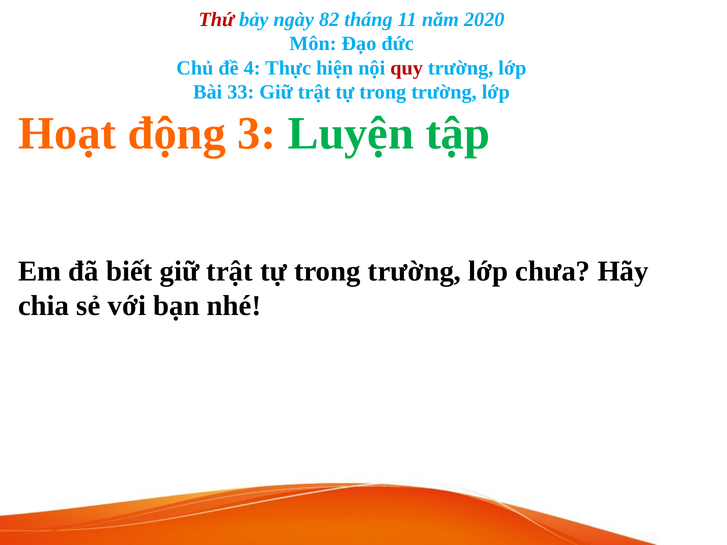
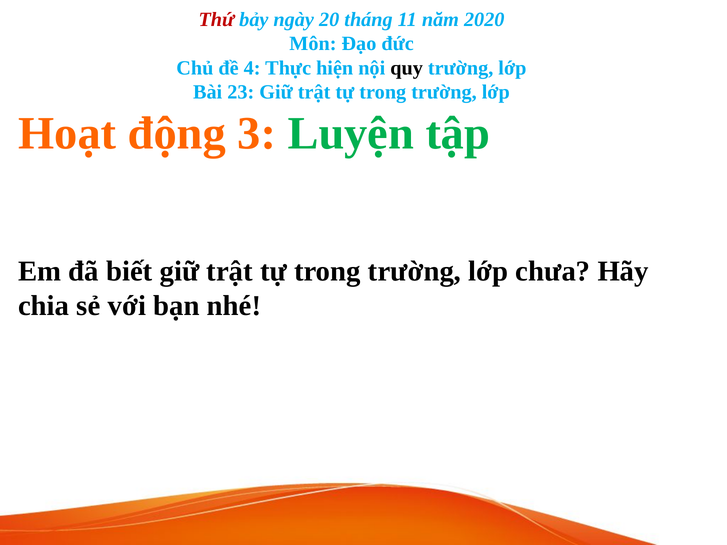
82: 82 -> 20
quy colour: red -> black
33: 33 -> 23
